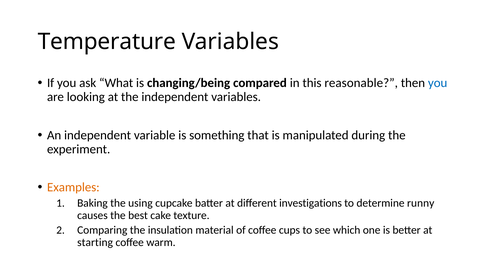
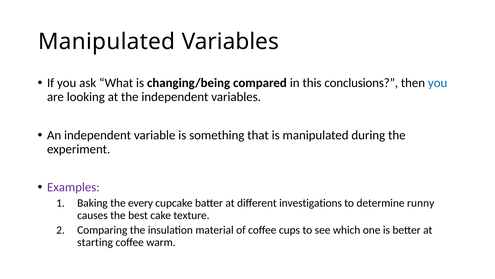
Temperature at (107, 42): Temperature -> Manipulated
reasonable: reasonable -> conclusions
Examples colour: orange -> purple
using: using -> every
